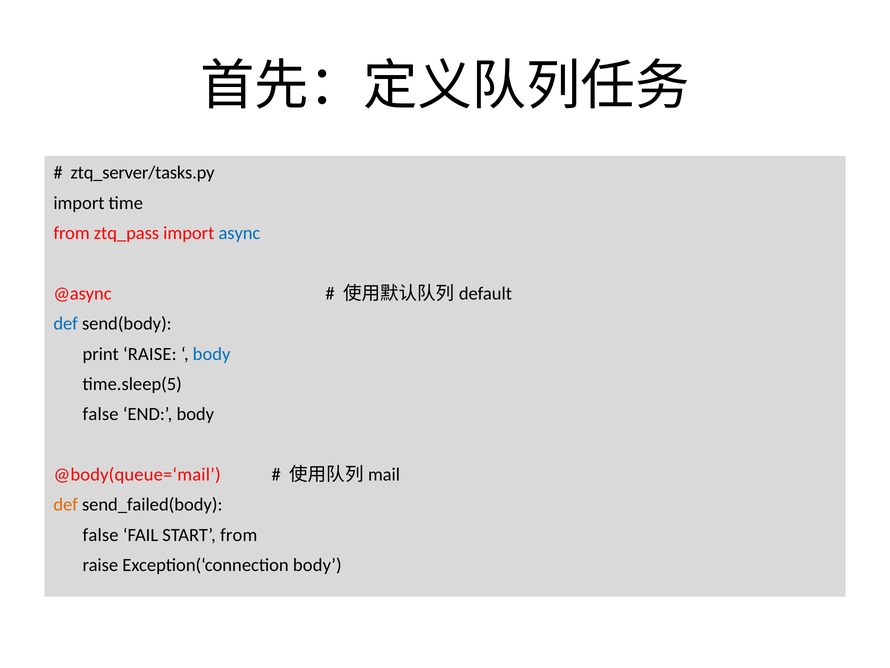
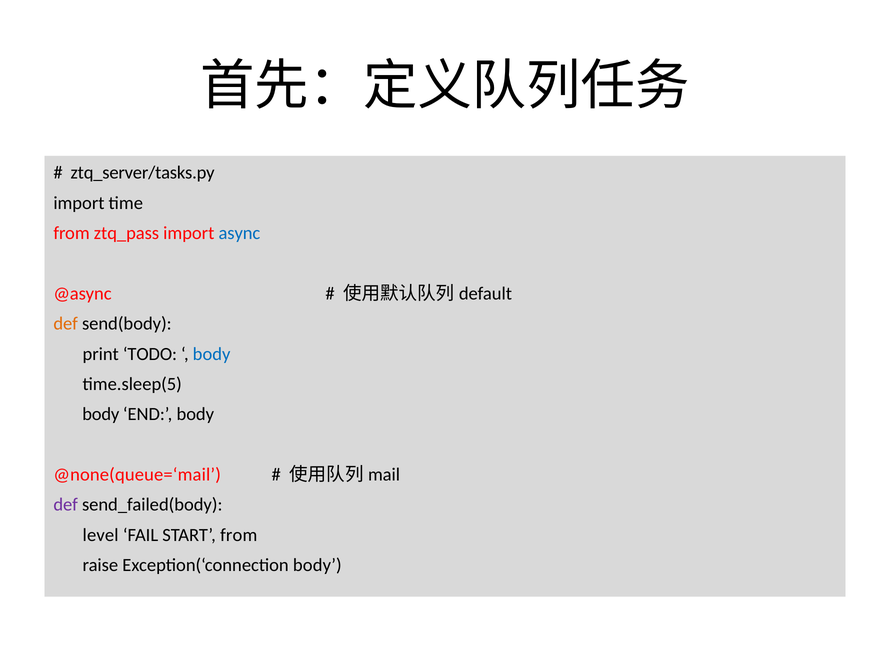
def at (66, 323) colour: blue -> orange
print RAISE: RAISE -> TODO
false at (101, 414): false -> body
@body(queue=‘mail: @body(queue=‘mail -> @none(queue=‘mail
def at (66, 504) colour: orange -> purple
false at (101, 535): false -> level
